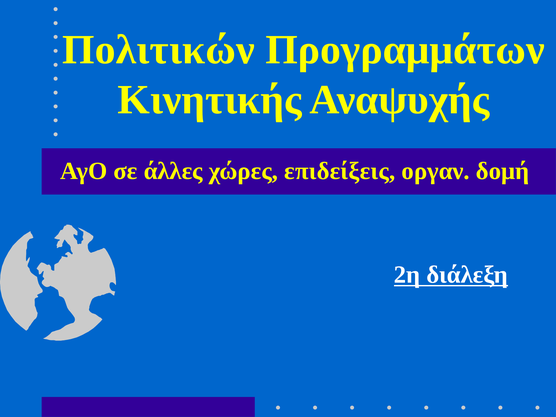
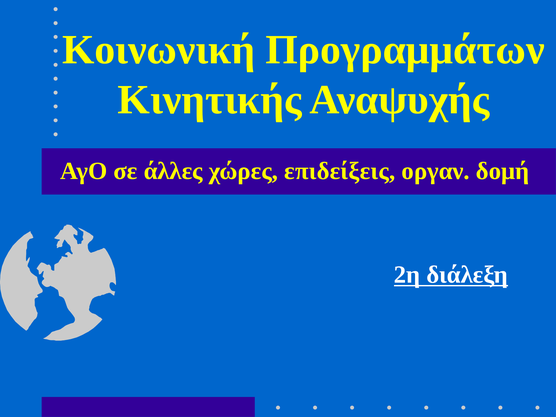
Πολιτικών: Πολιτικών -> Κοινωνική
